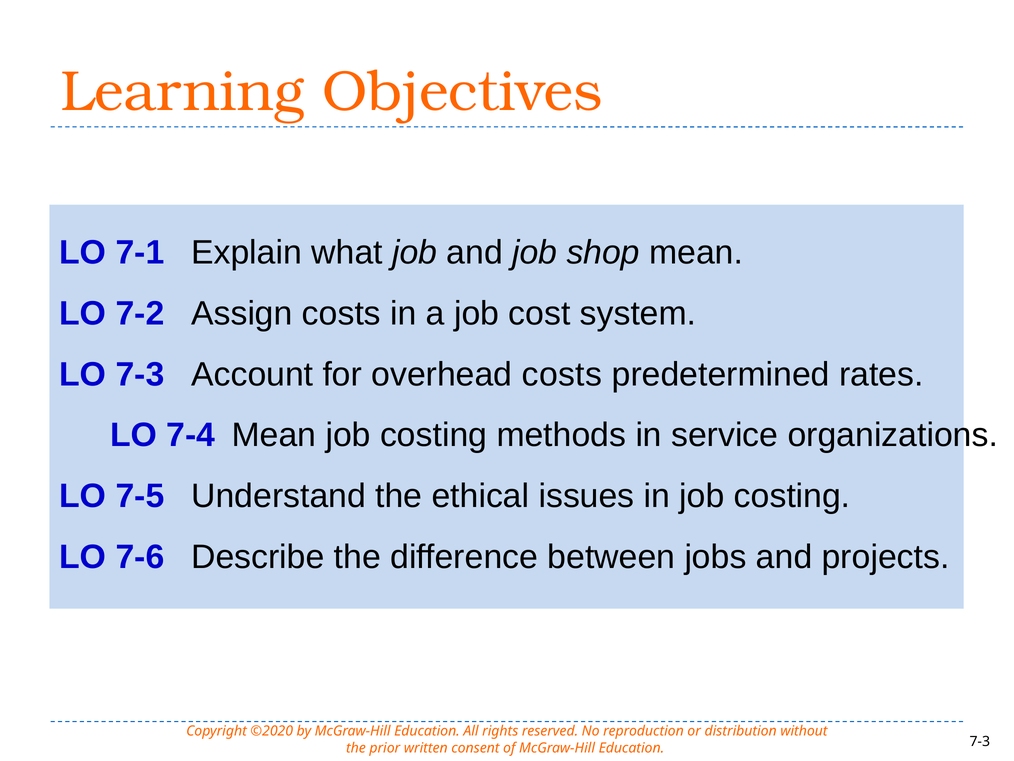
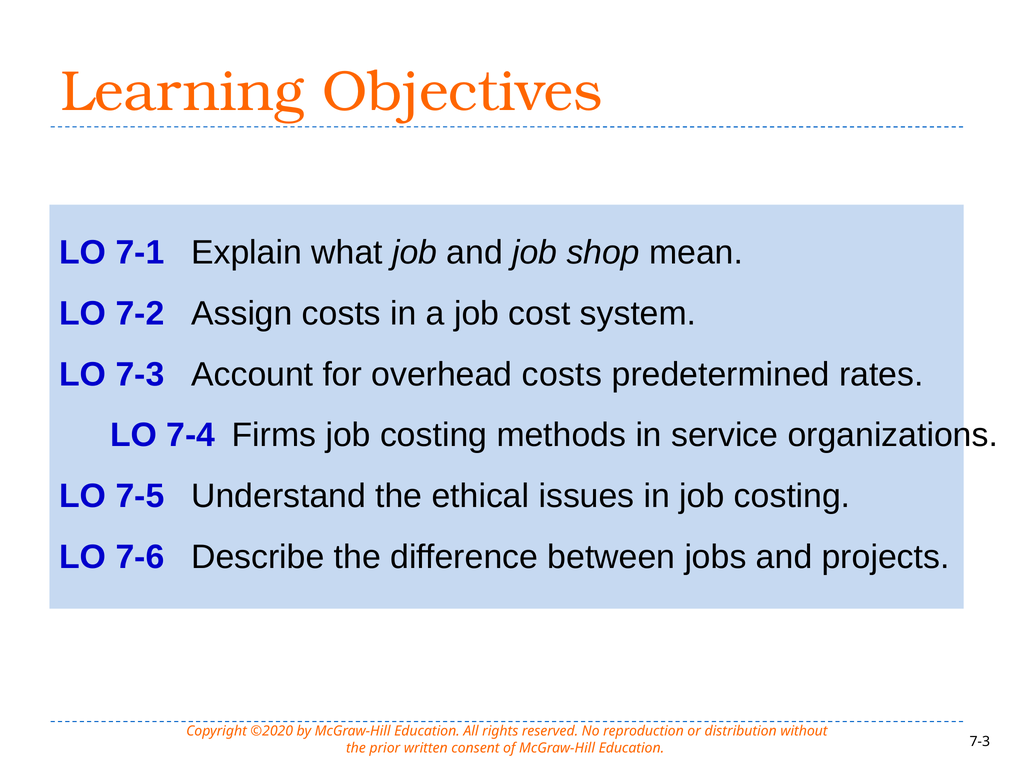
7-4 Mean: Mean -> Firms
